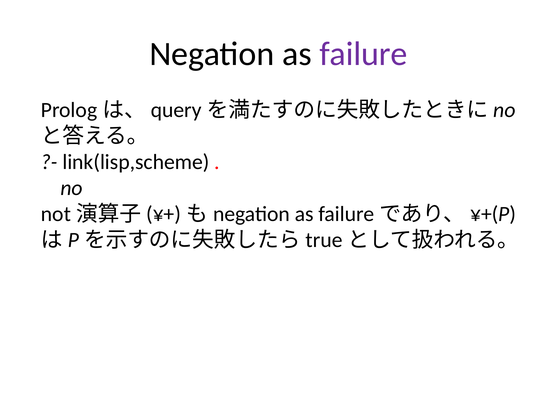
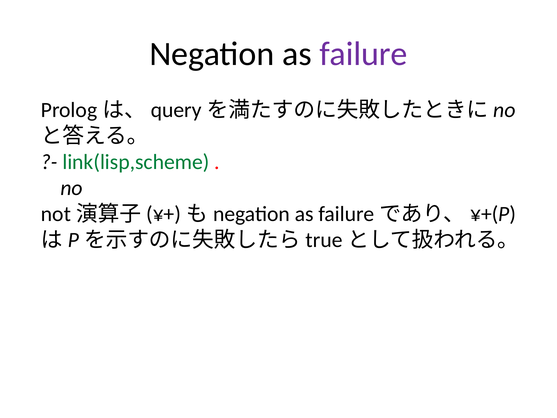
link(lisp,scheme colour: black -> green
